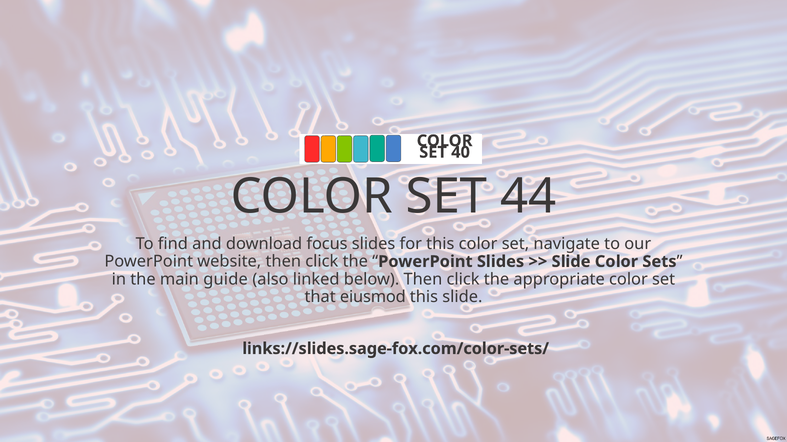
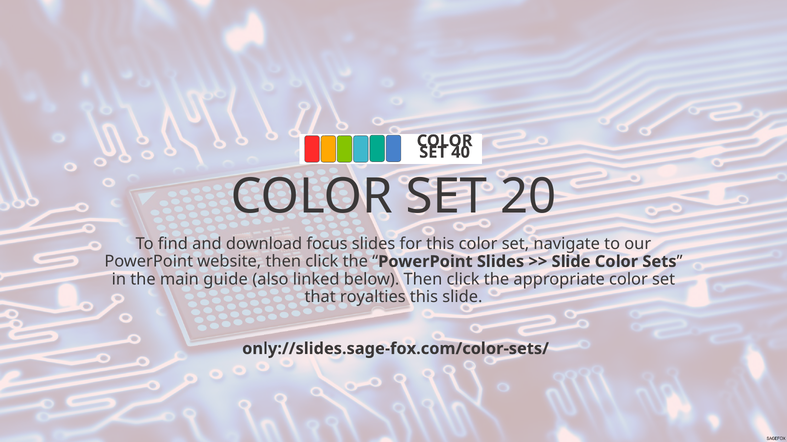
44: 44 -> 20
eiusmod: eiusmod -> royalties
links://slides.sage-fox.com/color-sets/: links://slides.sage-fox.com/color-sets/ -> only://slides.sage-fox.com/color-sets/
